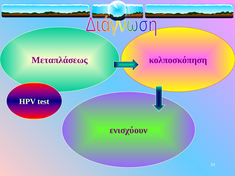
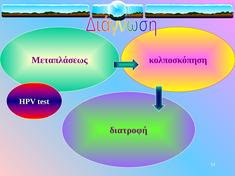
ενισχύουν: ενισχύουν -> διατροφή
